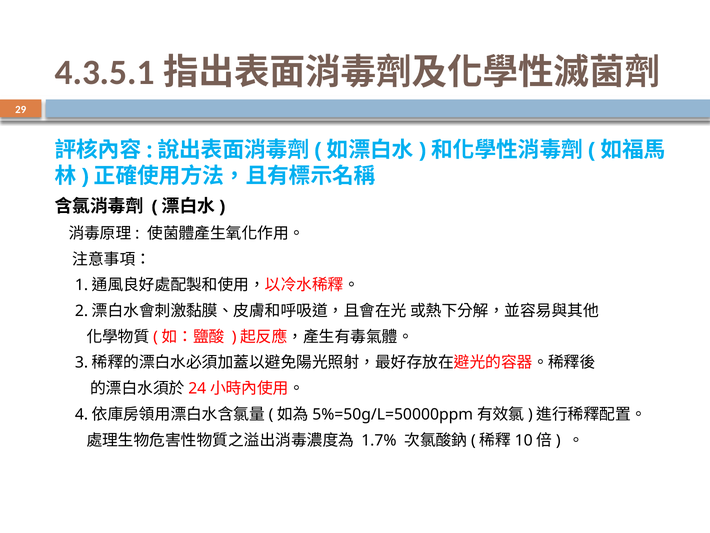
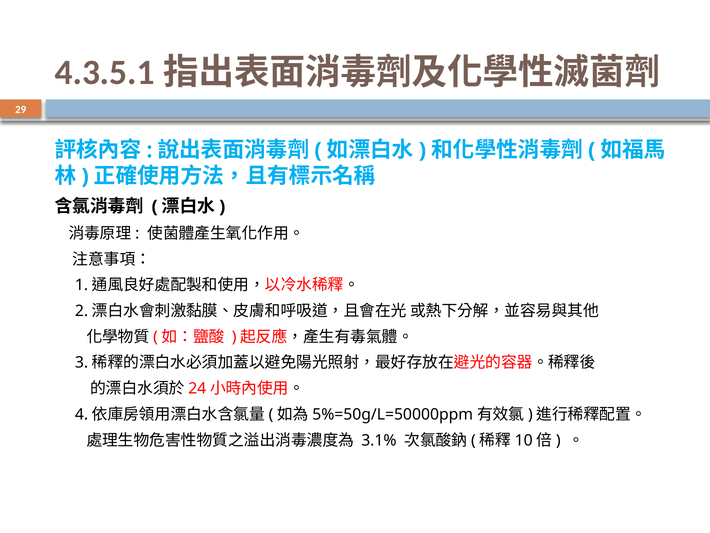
1.7%: 1.7% -> 3.1%
